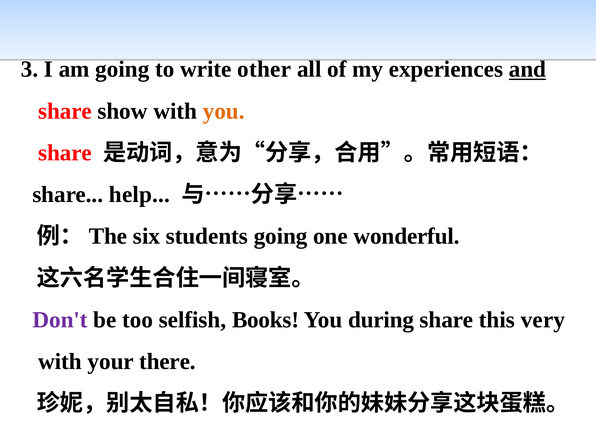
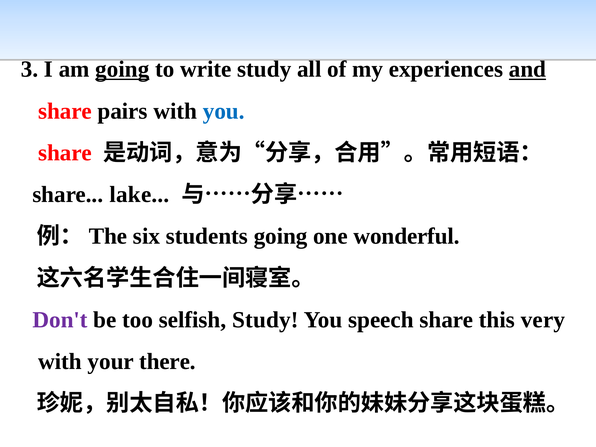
going at (122, 69) underline: none -> present
write other: other -> study
show: show -> pairs
you at (224, 111) colour: orange -> blue
help: help -> lake
selfish Books: Books -> Study
during: during -> speech
